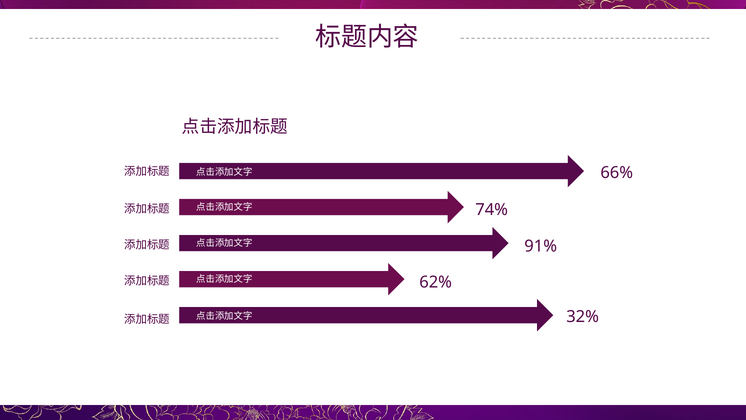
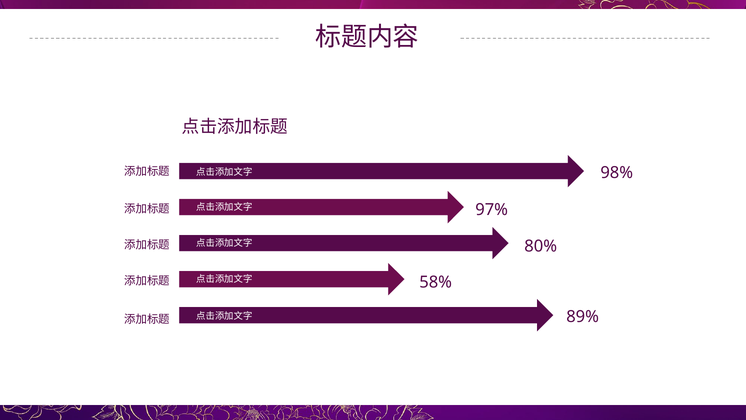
66%: 66% -> 98%
74%: 74% -> 97%
91%: 91% -> 80%
62%: 62% -> 58%
32%: 32% -> 89%
